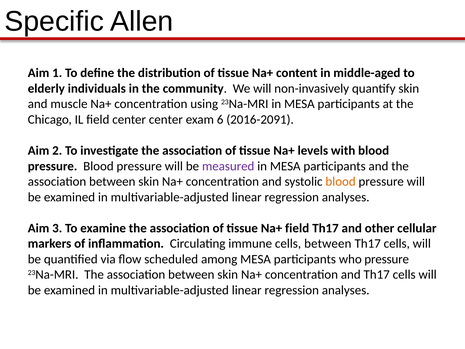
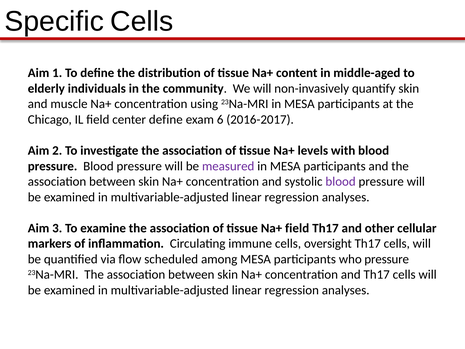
Specific Allen: Allen -> Cells
center center: center -> define
2016-2091: 2016-2091 -> 2016-2017
blood at (341, 181) colour: orange -> purple
cells between: between -> oversight
